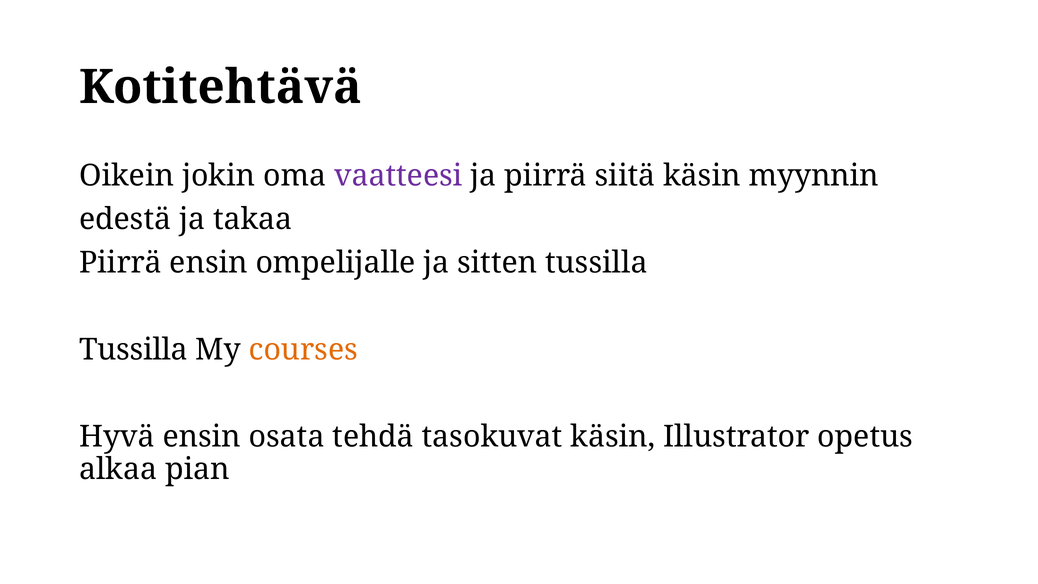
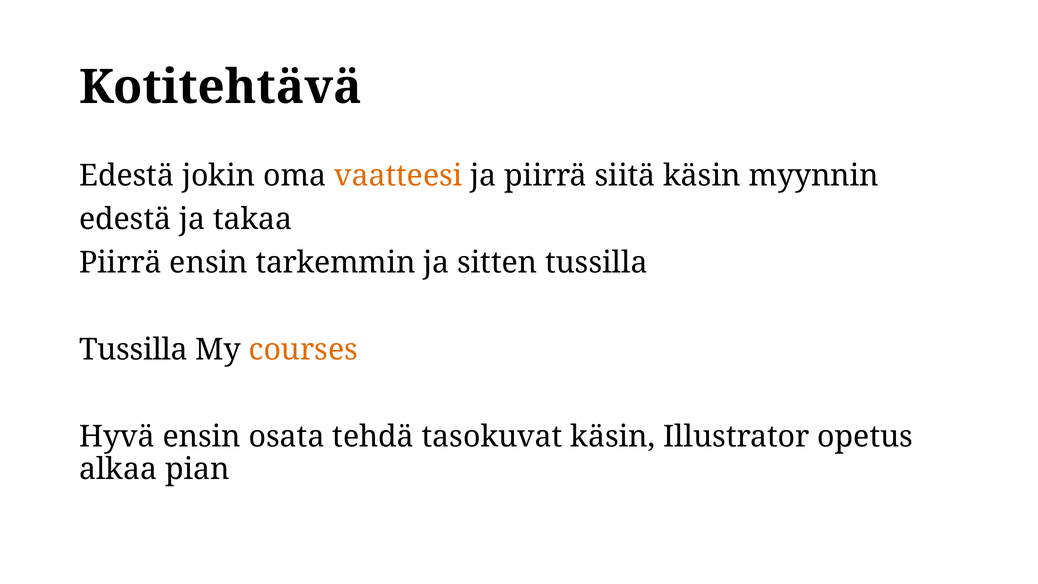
Oikein at (127, 175): Oikein -> Edestä
vaatteesi colour: purple -> orange
ompelijalle: ompelijalle -> tarkemmin
